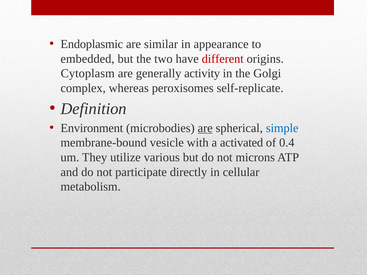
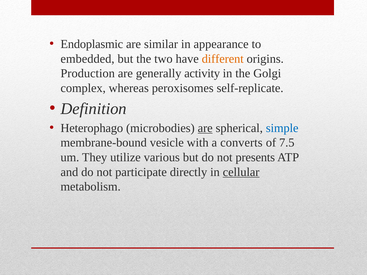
different colour: red -> orange
Cytoplasm: Cytoplasm -> Production
Environment: Environment -> Heterophago
activated: activated -> converts
0.4: 0.4 -> 7.5
microns: microns -> presents
cellular underline: none -> present
